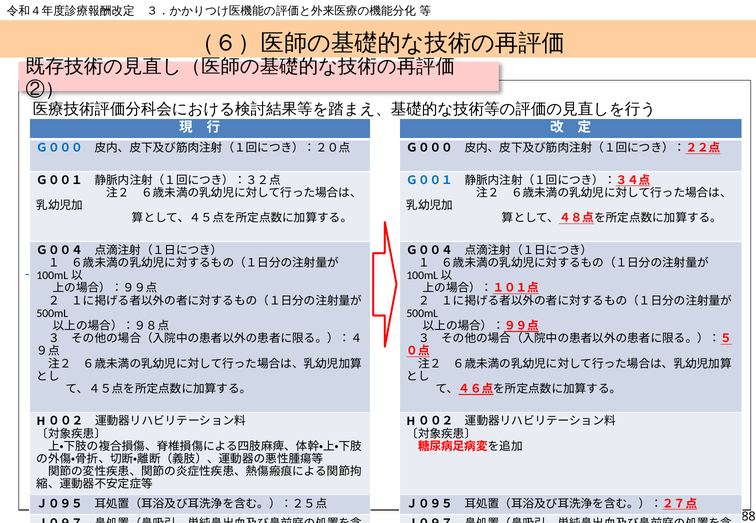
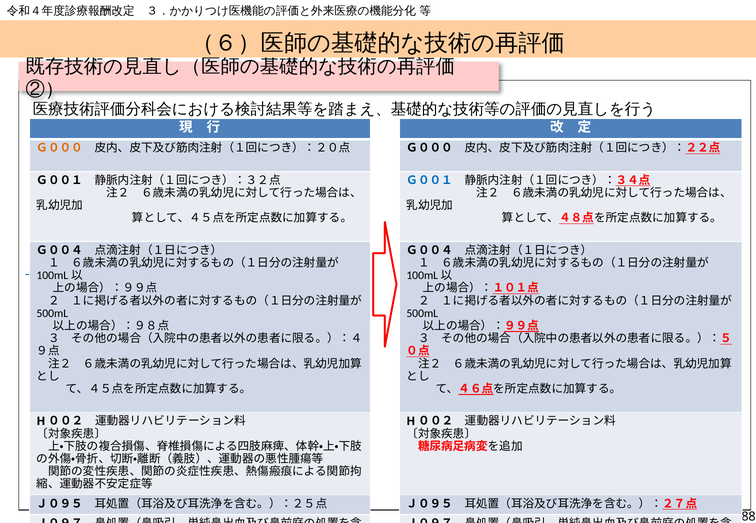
Ｇ０００ at (60, 148) colour: blue -> orange
